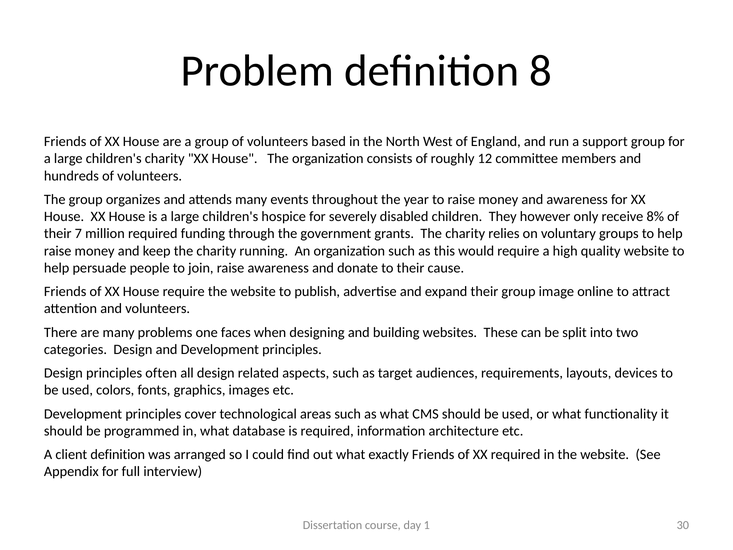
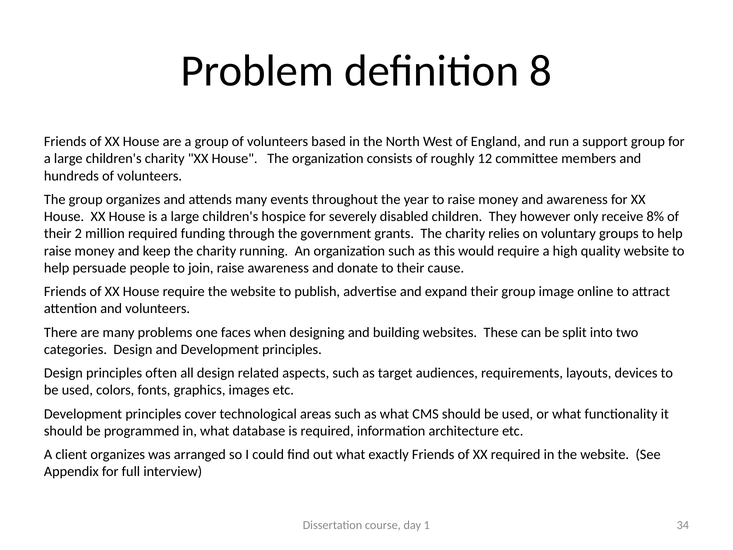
7: 7 -> 2
client definition: definition -> organizes
30: 30 -> 34
